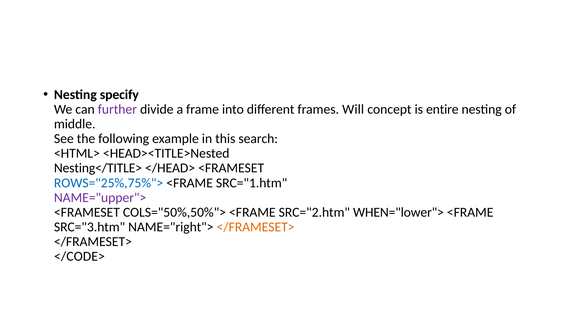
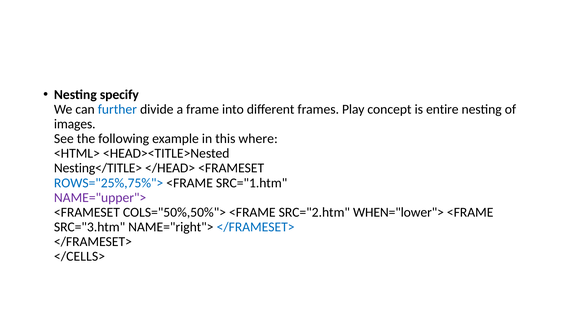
further colour: purple -> blue
Will: Will -> Play
middle: middle -> images
search: search -> where
</FRAMESET> at (256, 227) colour: orange -> blue
</CODE>: </CODE> -> </CELLS>
